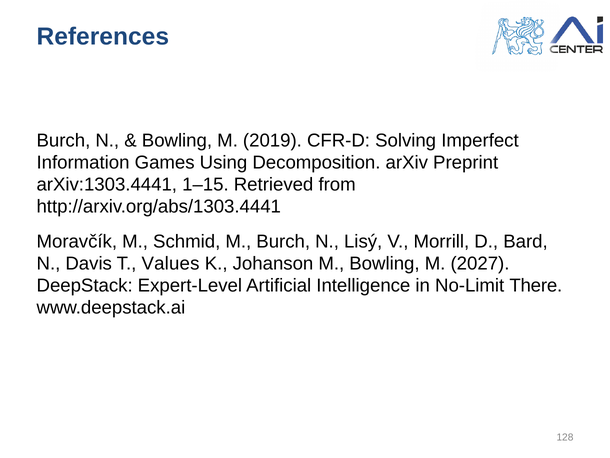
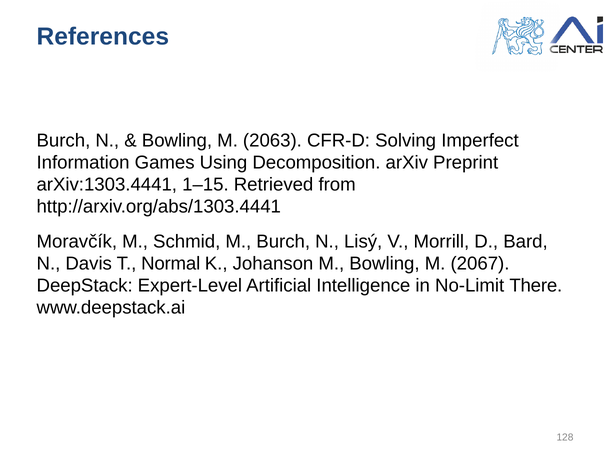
2019: 2019 -> 2063
Values: Values -> Normal
2027: 2027 -> 2067
